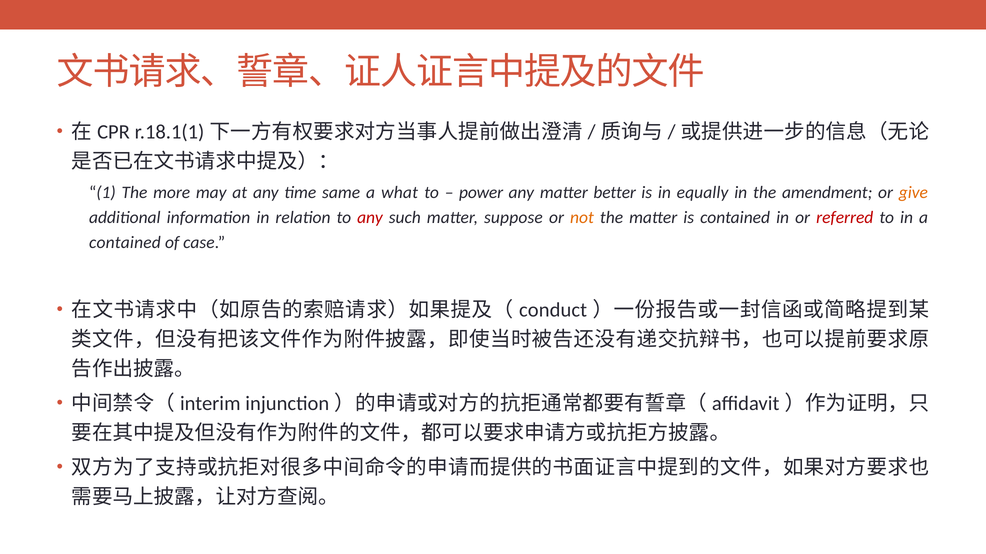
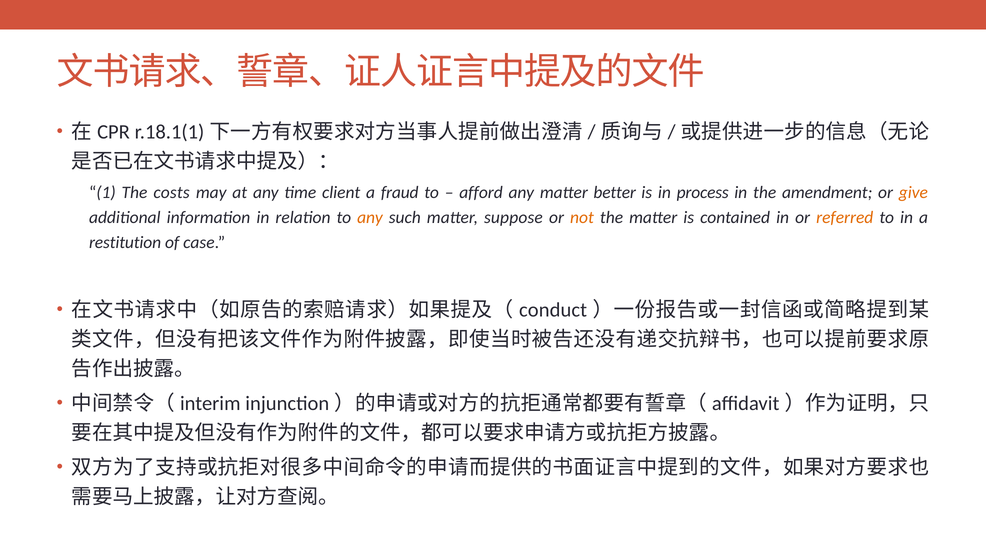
more: more -> costs
same: same -> client
what: what -> fraud
power: power -> afford
equally: equally -> process
any at (370, 218) colour: red -> orange
referred colour: red -> orange
contained at (125, 243): contained -> restitution
